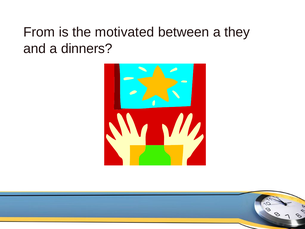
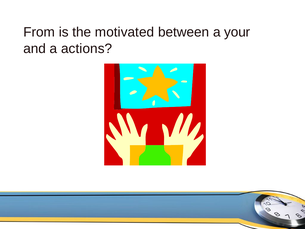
they: they -> your
dinners: dinners -> actions
